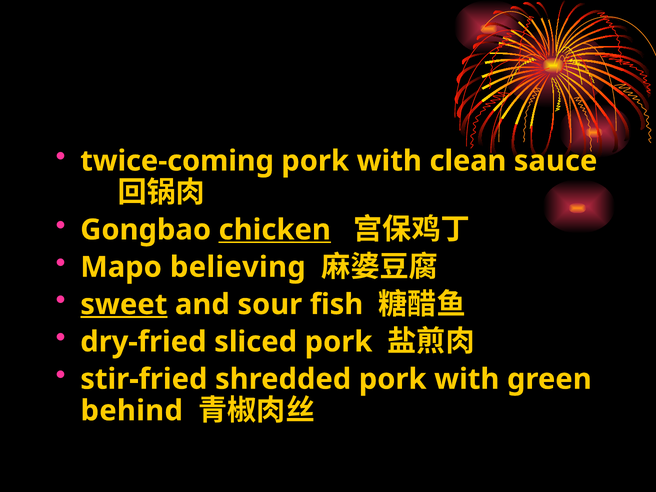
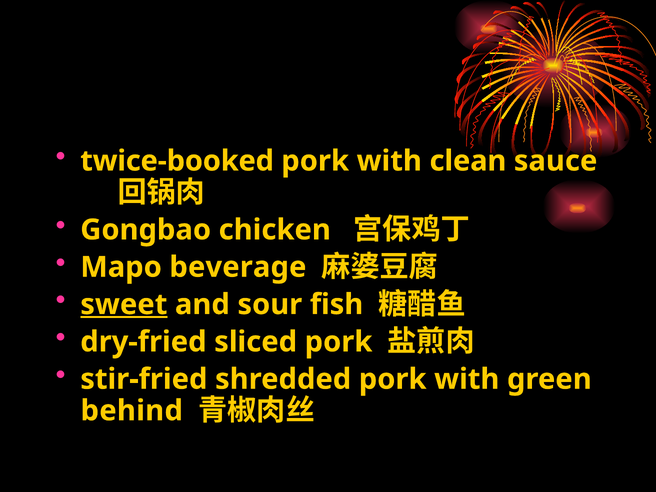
twice-coming: twice-coming -> twice-booked
chicken underline: present -> none
believing: believing -> beverage
